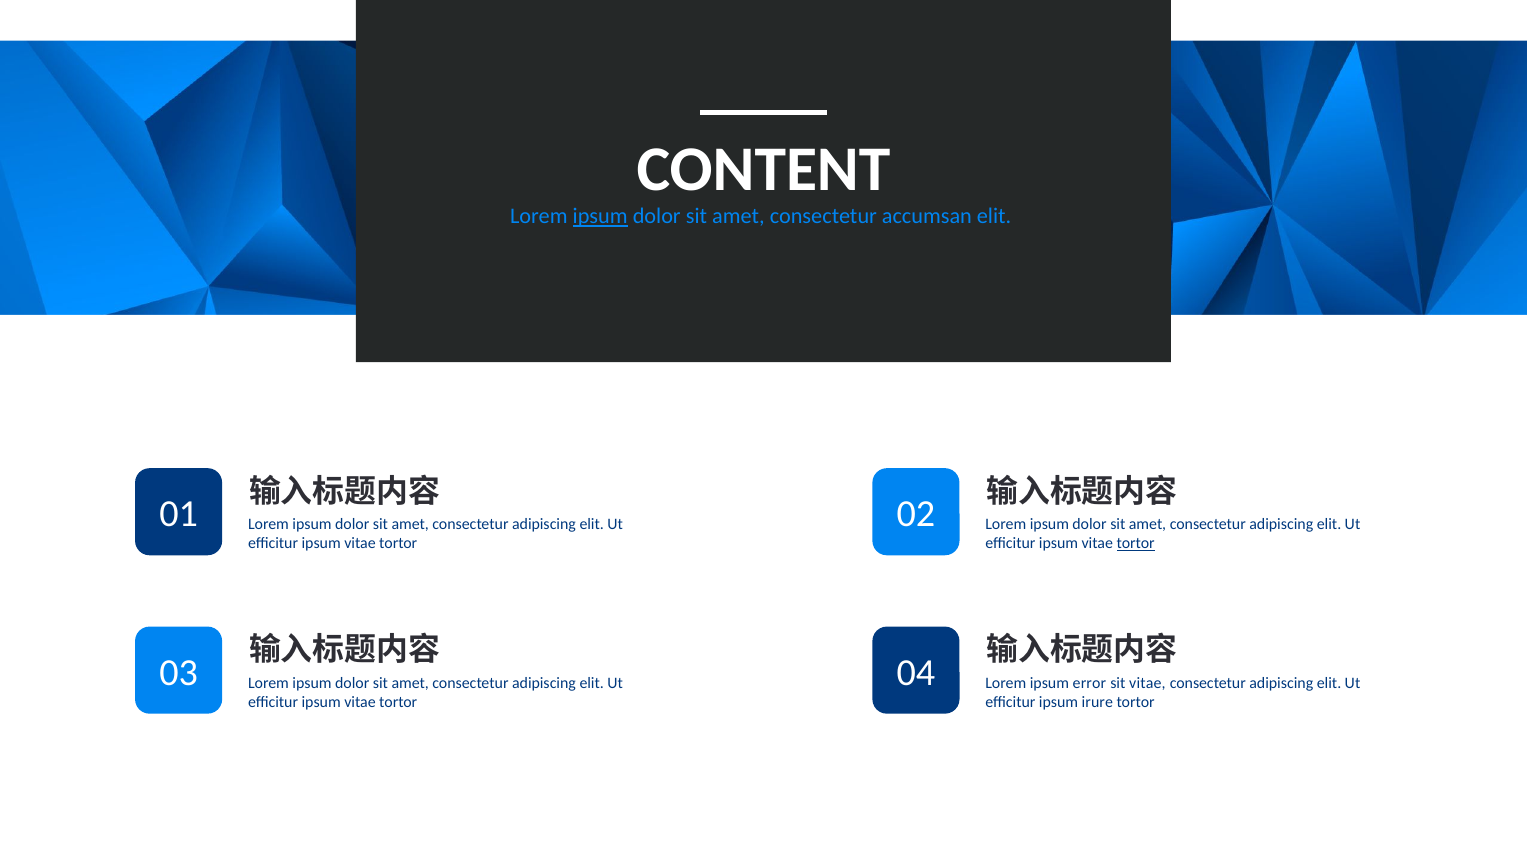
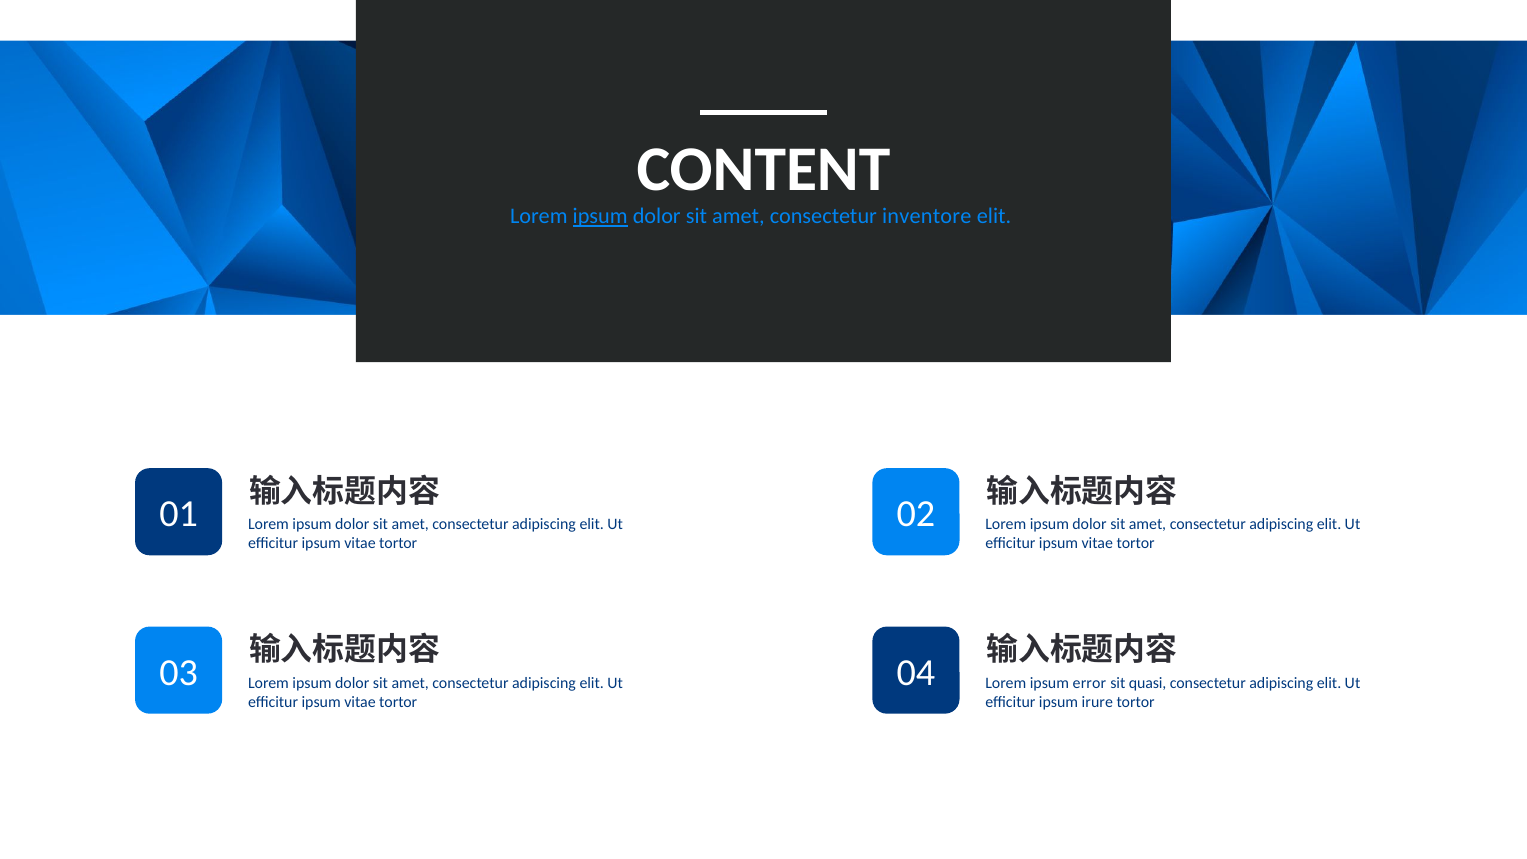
accumsan: accumsan -> inventore
tortor at (1136, 544) underline: present -> none
sit vitae: vitae -> quasi
